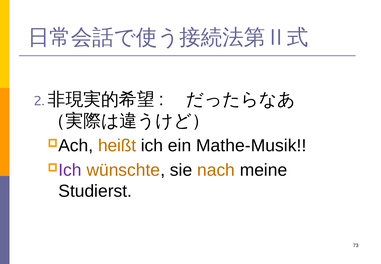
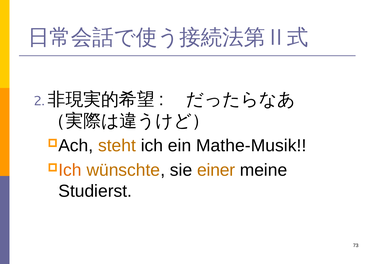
heißt: heißt -> steht
Ich at (70, 170) colour: purple -> orange
nach: nach -> einer
